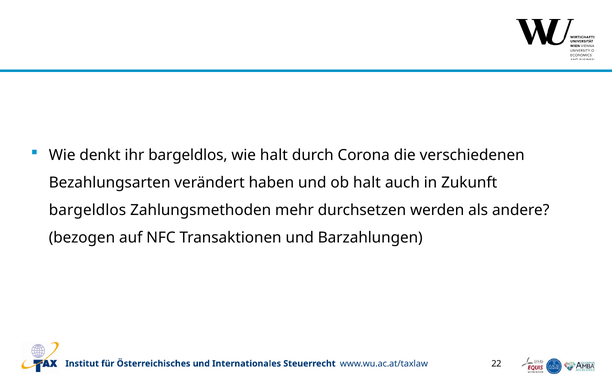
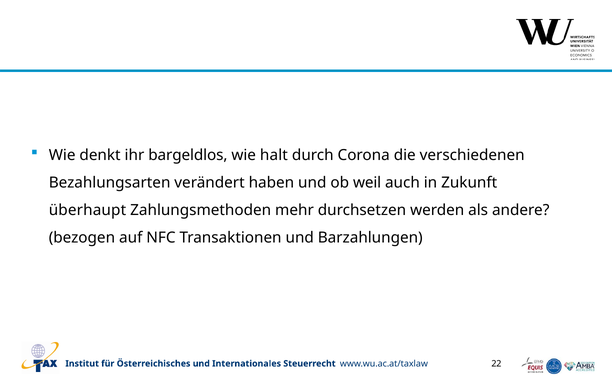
ob halt: halt -> weil
bargeldlos at (87, 210): bargeldlos -> überhaupt
